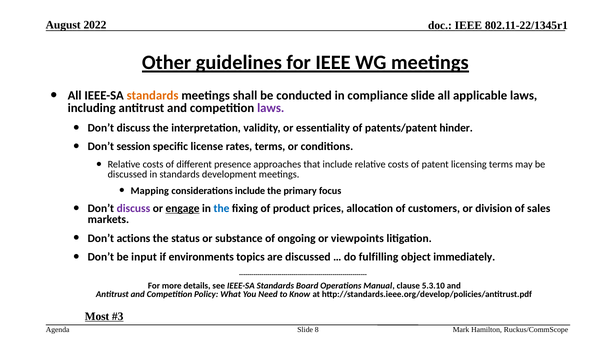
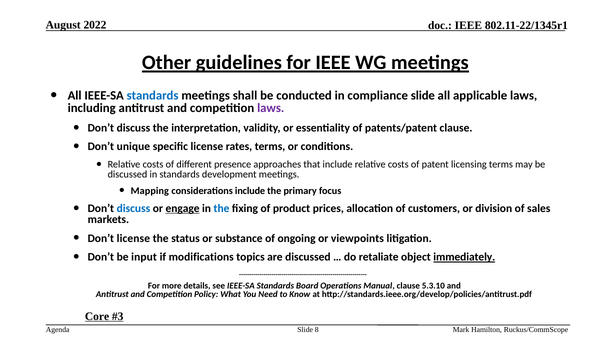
standards at (153, 96) colour: orange -> blue
patents/patent hinder: hinder -> clause
session: session -> unique
discuss at (133, 208) colour: purple -> blue
Don’t actions: actions -> license
environments: environments -> modifications
fulfilling: fulfilling -> retaliate
immediately underline: none -> present
Most: Most -> Core
